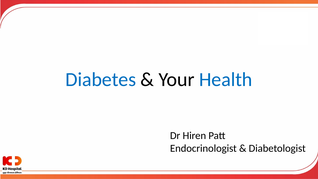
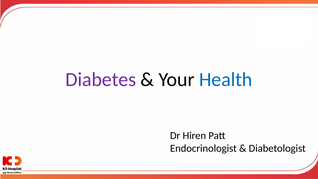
Diabetes colour: blue -> purple
